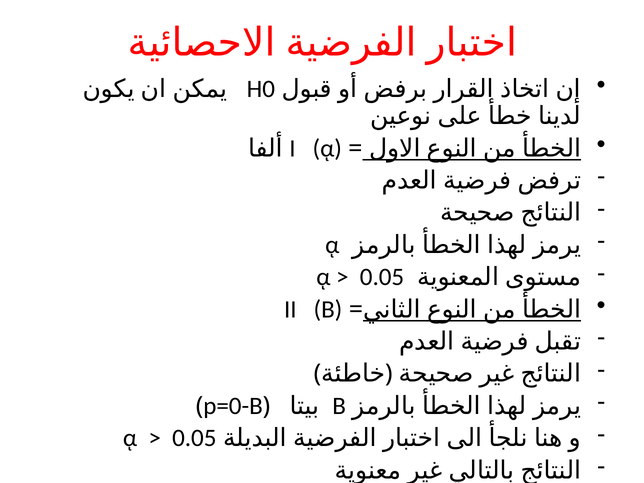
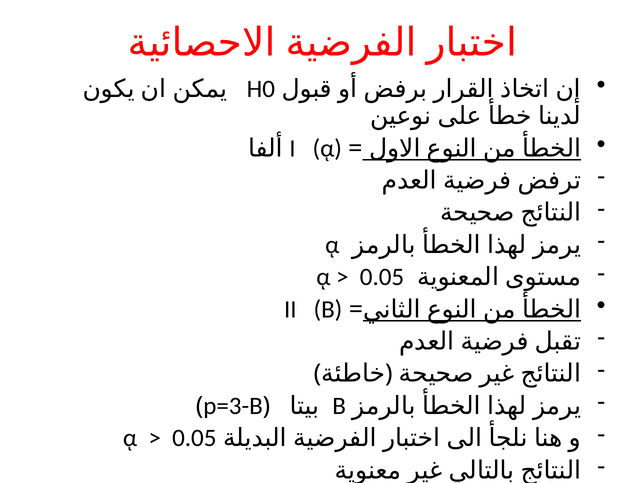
p=0-B: p=0-B -> p=3-B
